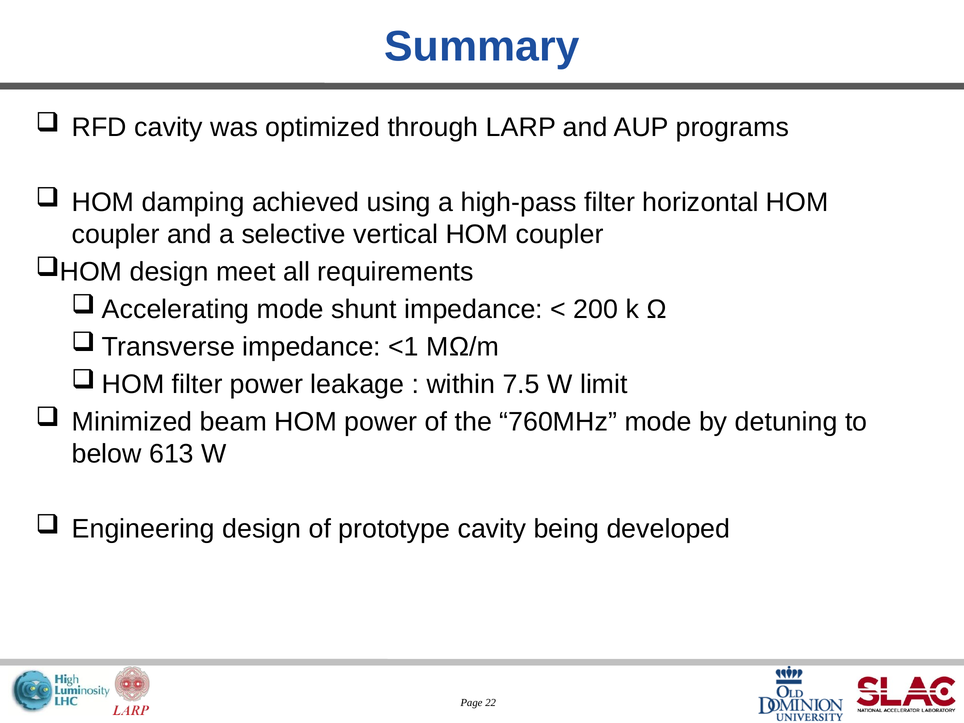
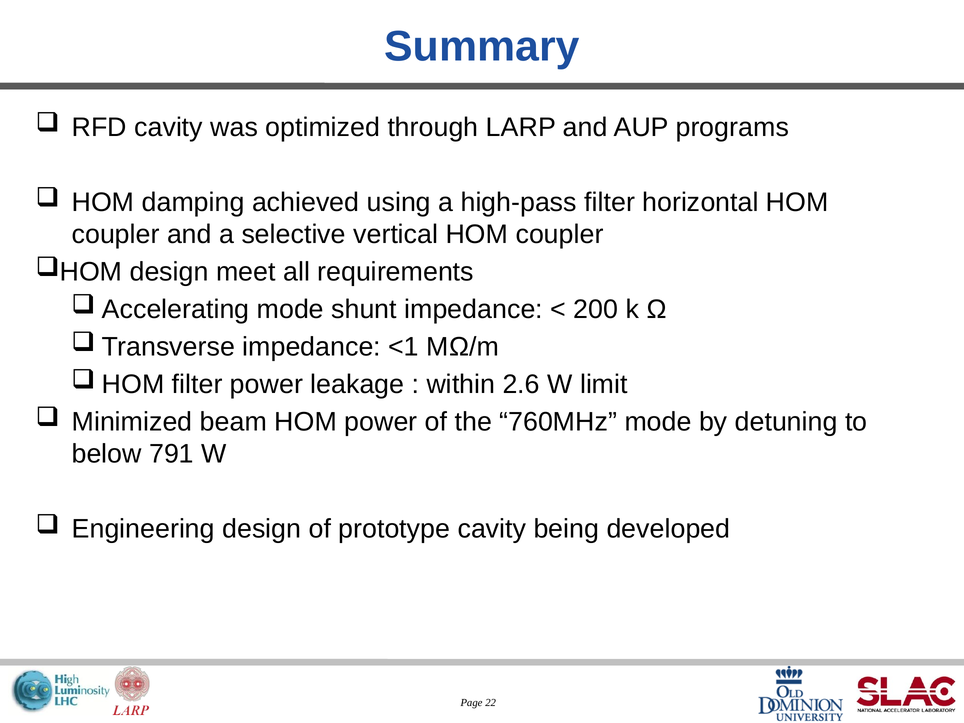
7.5: 7.5 -> 2.6
613: 613 -> 791
